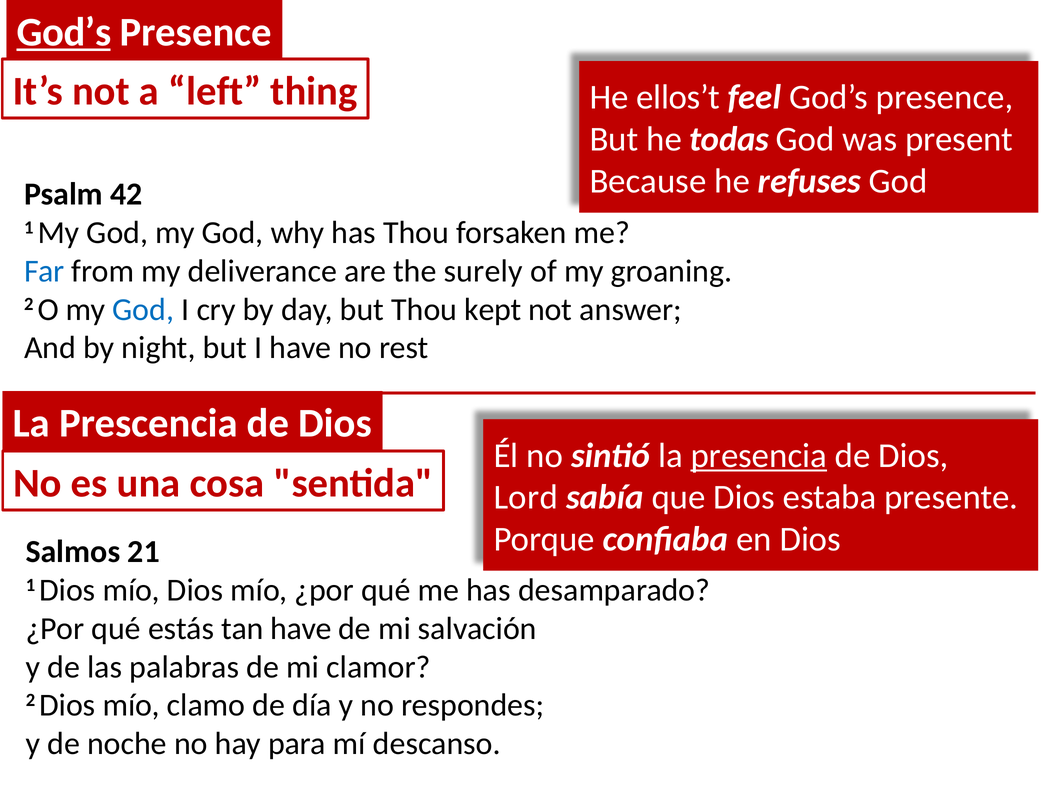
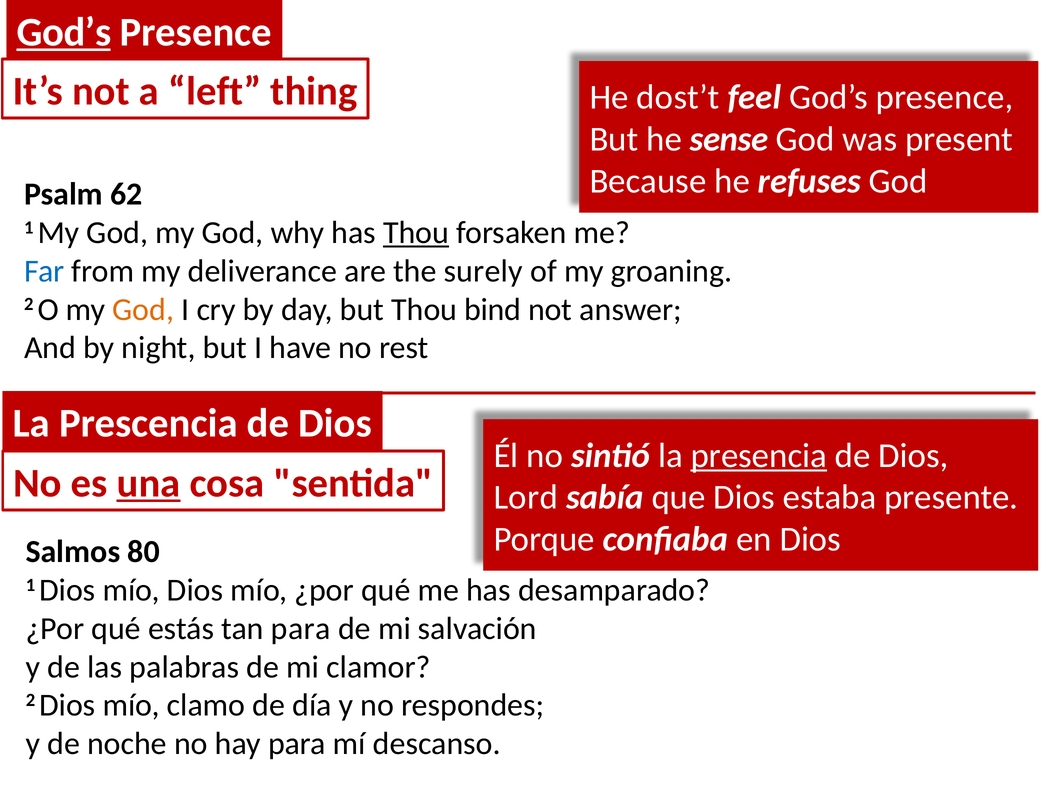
ellos’t: ellos’t -> dost’t
todas: todas -> sense
42: 42 -> 62
Thou at (416, 232) underline: none -> present
God at (143, 309) colour: blue -> orange
kept: kept -> bind
una underline: none -> present
21: 21 -> 80
tan have: have -> para
